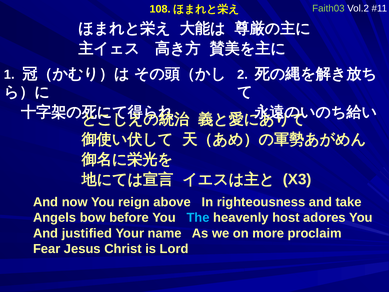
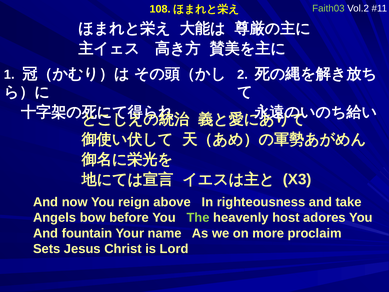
The colour: light blue -> light green
justified: justified -> fountain
Fear: Fear -> Sets
